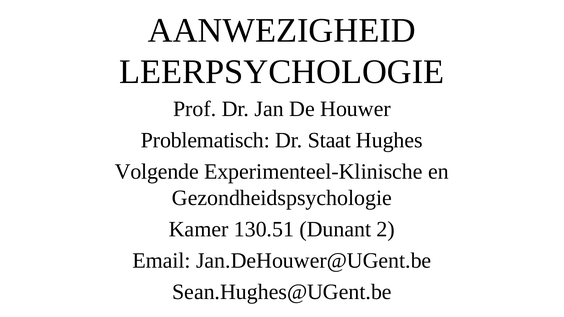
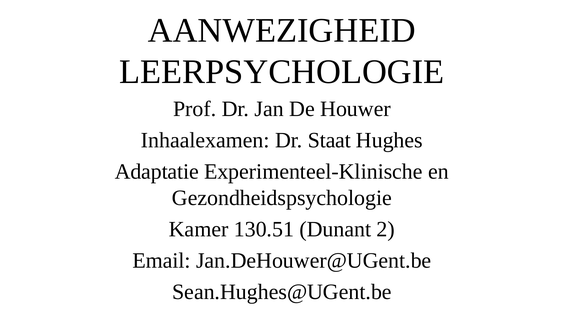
Problematisch: Problematisch -> Inhaalexamen
Volgende: Volgende -> Adaptatie
